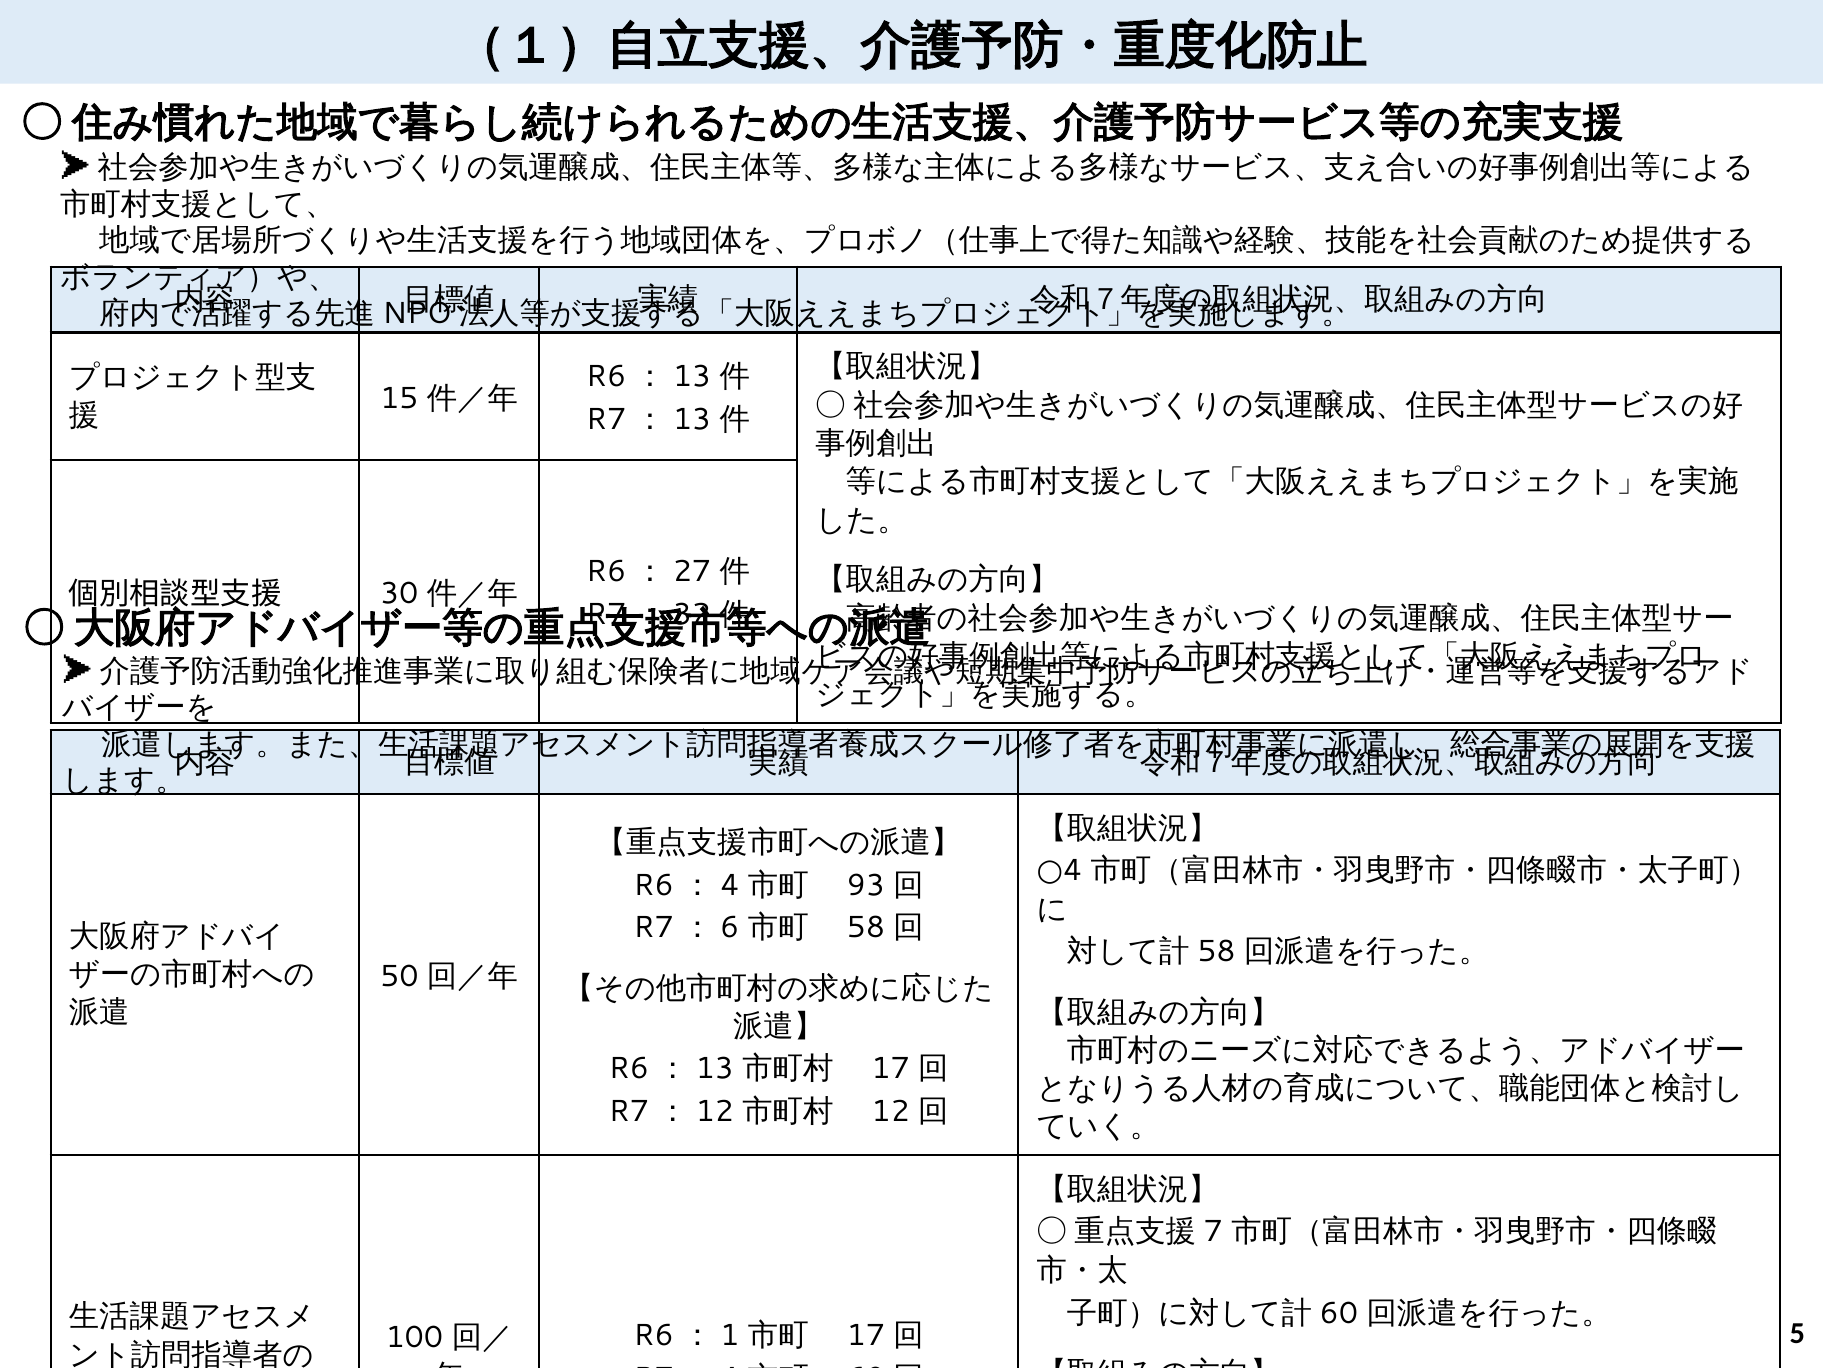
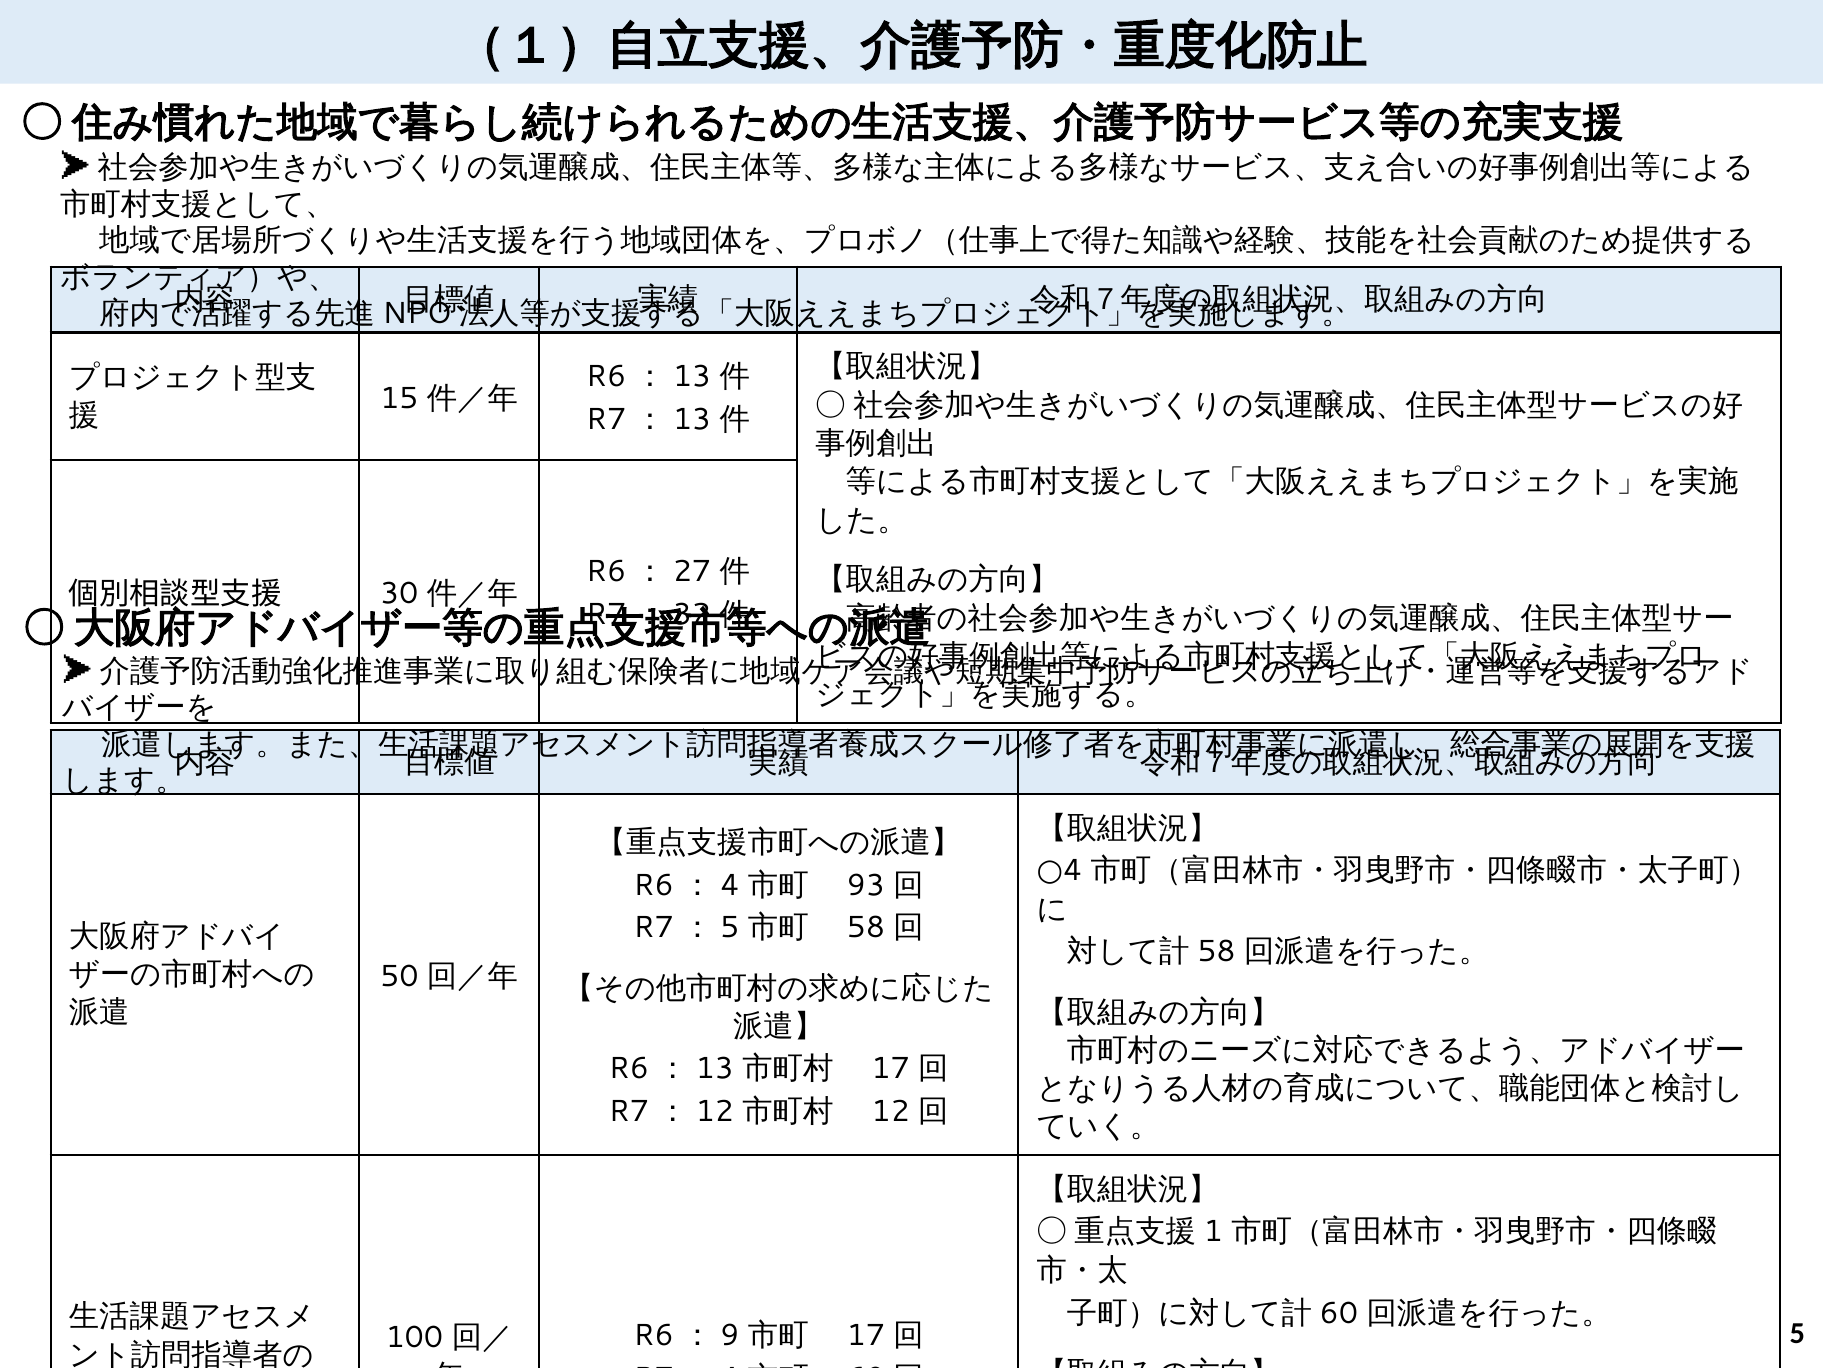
6 at (730, 927): 6 -> 5
7: 7 -> 1
1: 1 -> 9
